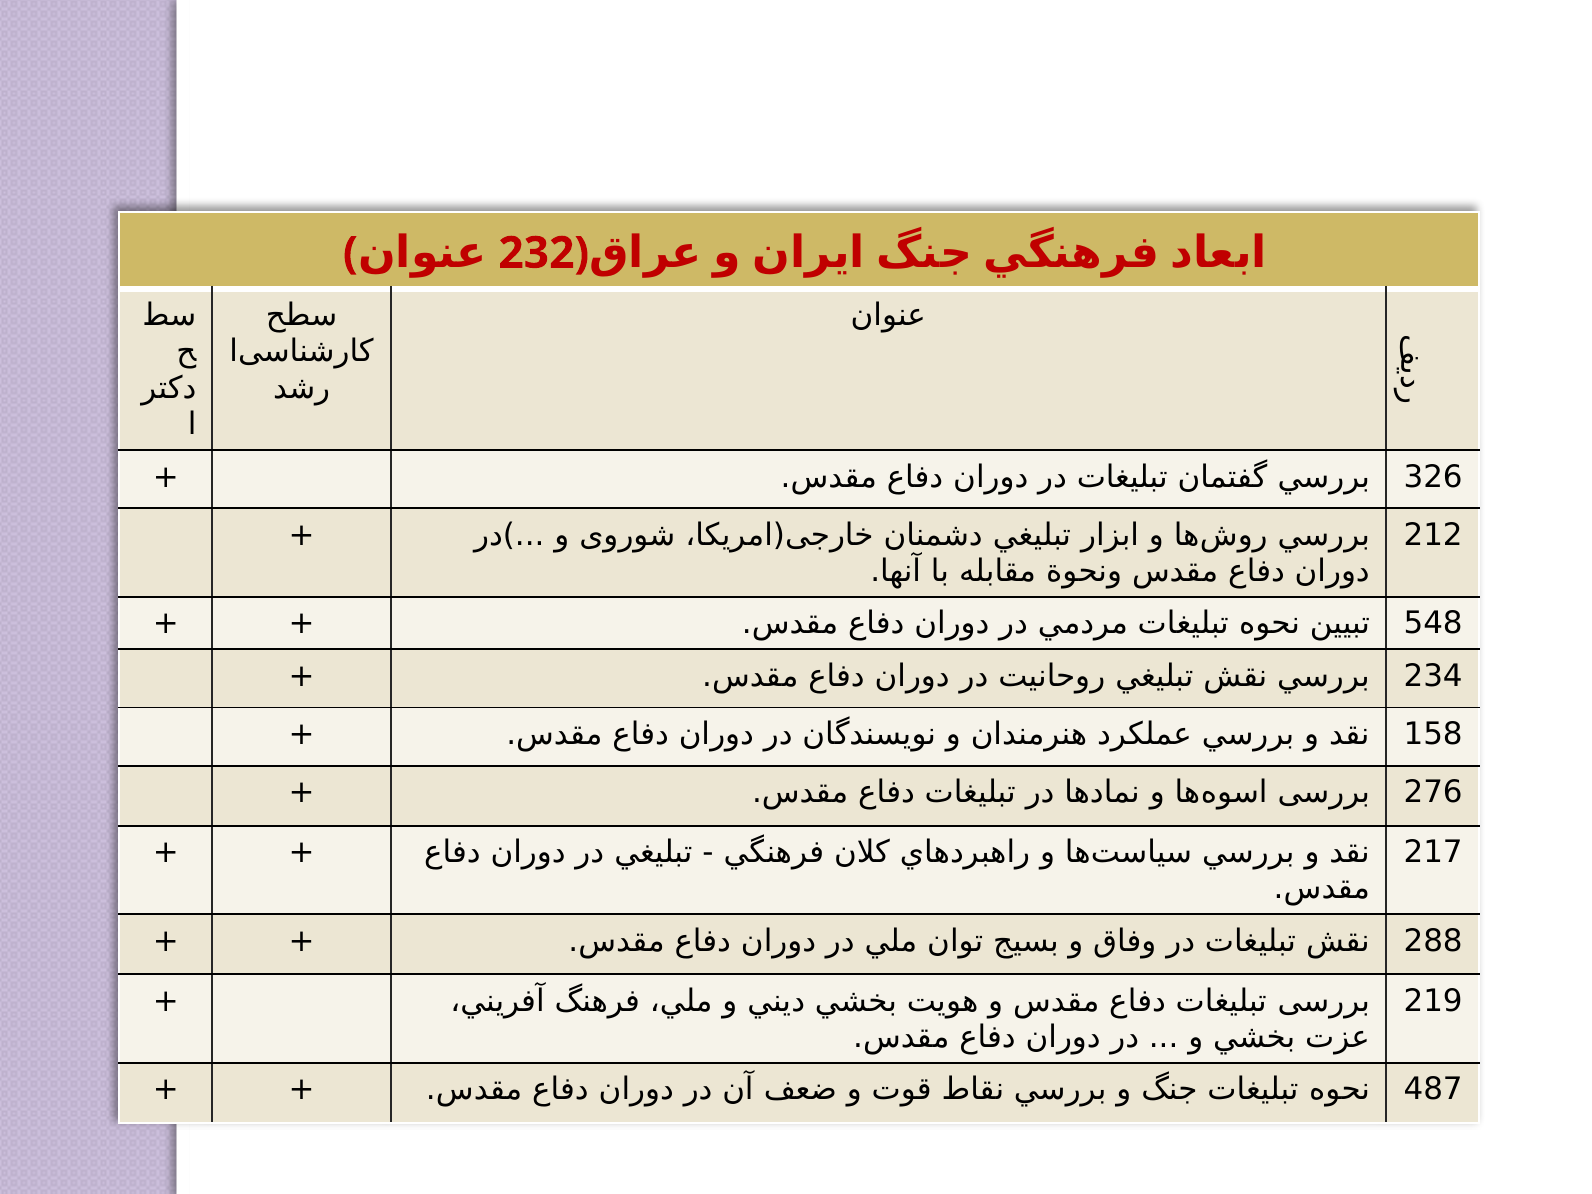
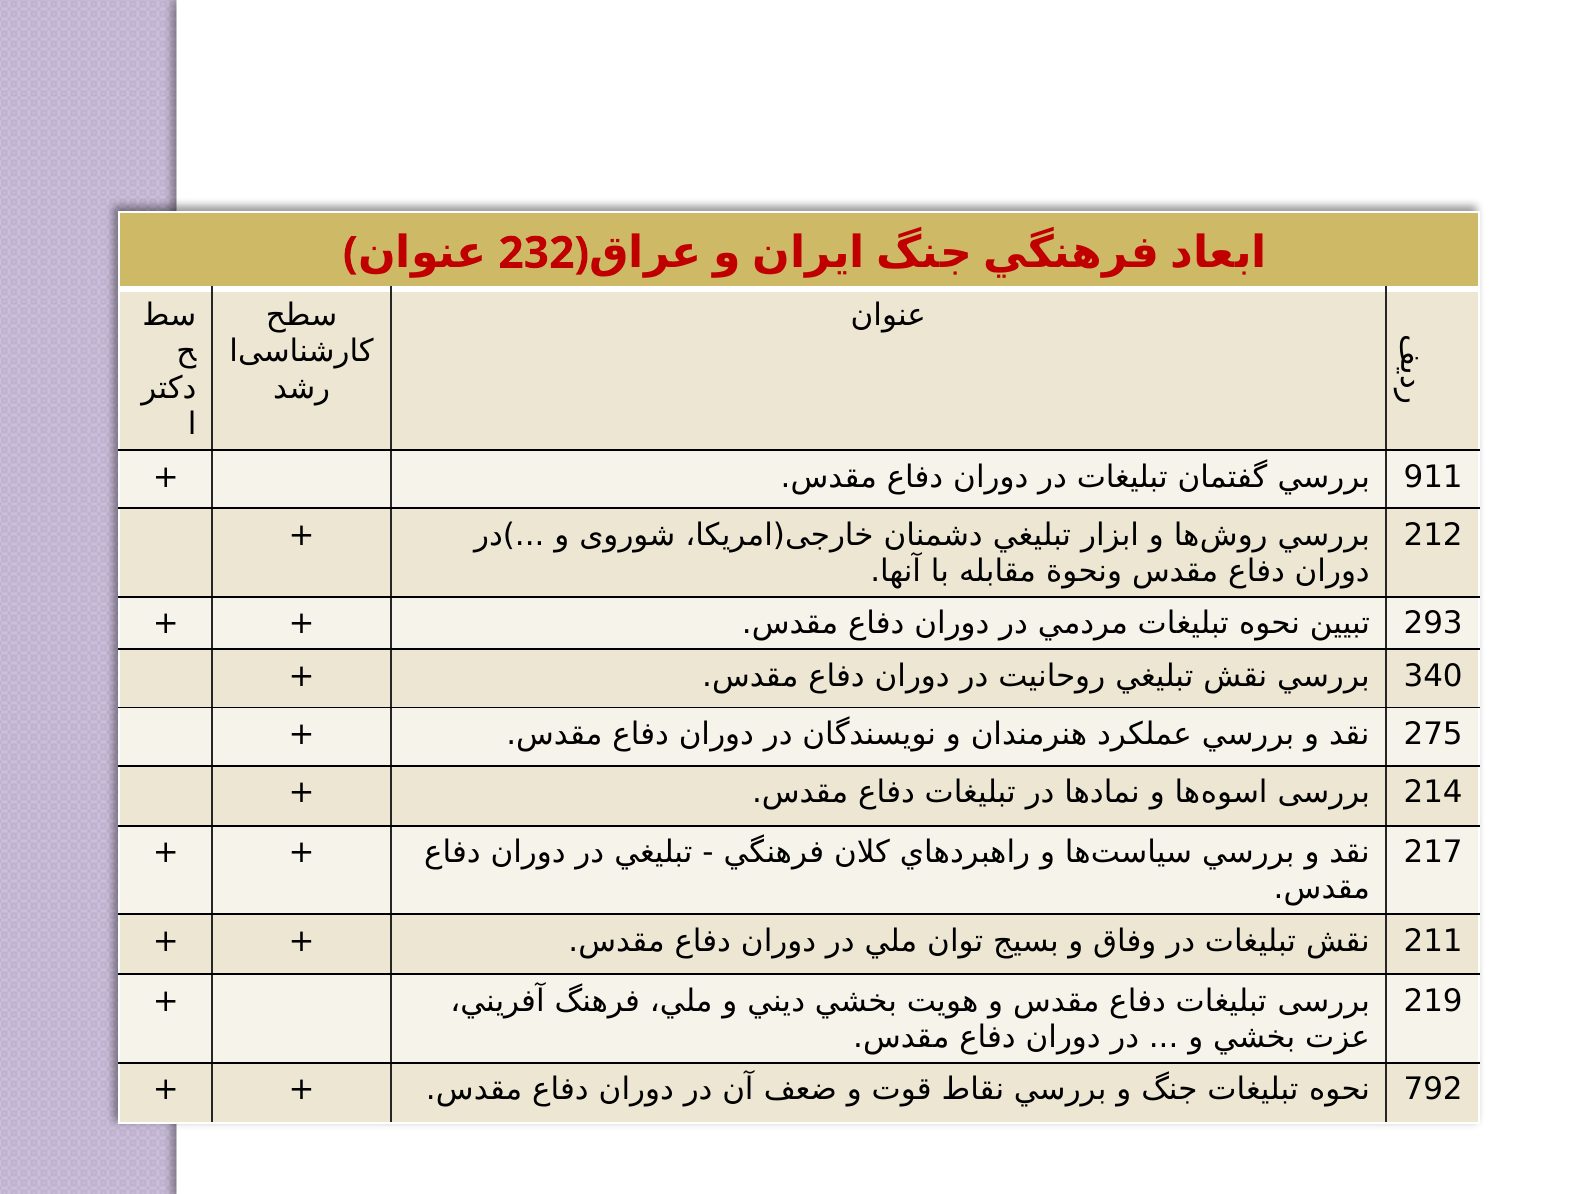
326: 326 -> 911
548: 548 -> 293
234: 234 -> 340
158: 158 -> 275
276: 276 -> 214
288: 288 -> 211
487: 487 -> 792
